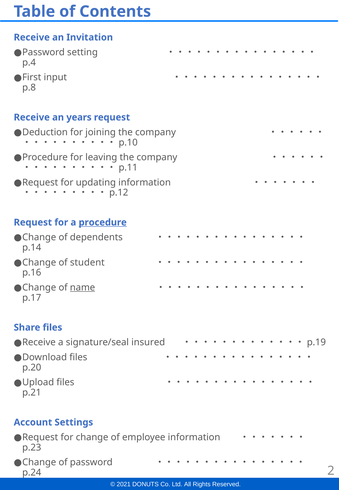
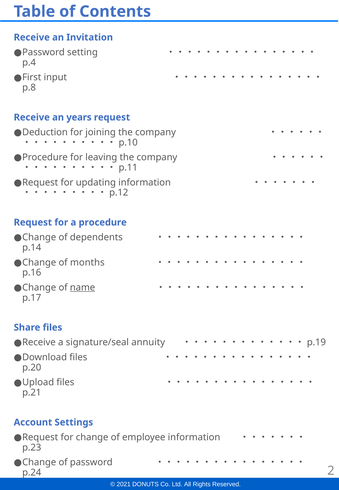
procedure at (103, 222) underline: present -> none
student: student -> months
insured: insured -> annuity
